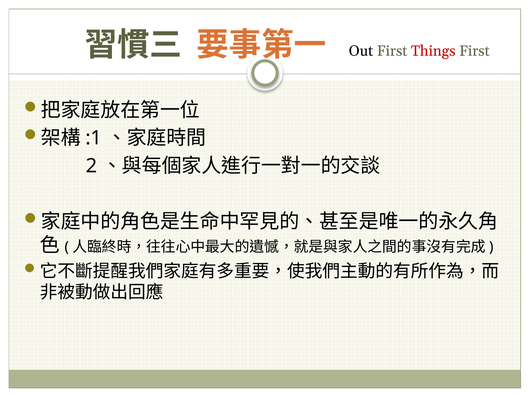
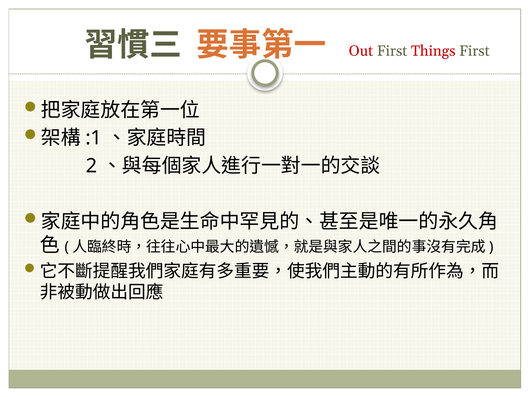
Out colour: black -> red
